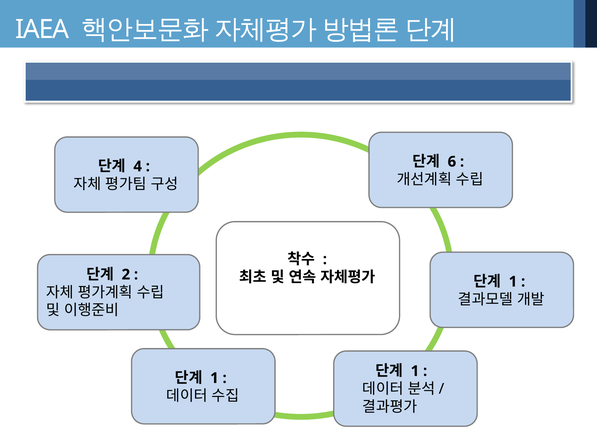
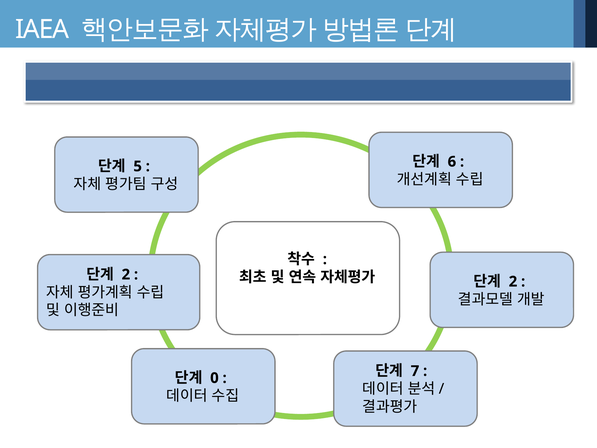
4: 4 -> 5
1 at (513, 281): 1 -> 2
1 at (415, 371): 1 -> 7
1 at (214, 378): 1 -> 0
